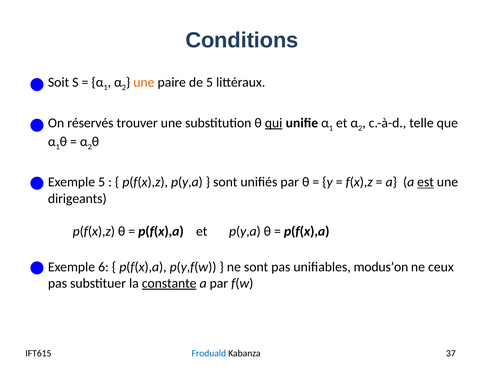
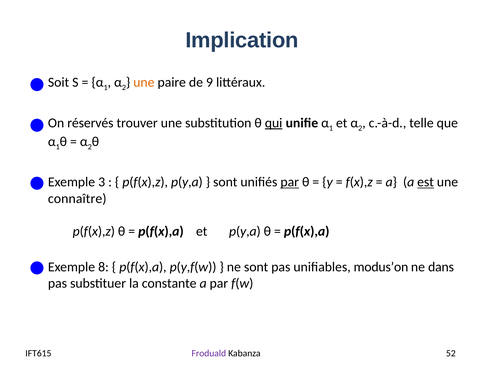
Conditions: Conditions -> Implication
de 5: 5 -> 9
Exemple 5: 5 -> 3
par at (290, 182) underline: none -> present
dirigeants: dirigeants -> connaître
6: 6 -> 8
ceux: ceux -> dans
constante underline: present -> none
Froduald colour: blue -> purple
37: 37 -> 52
